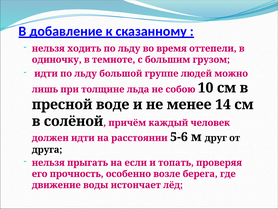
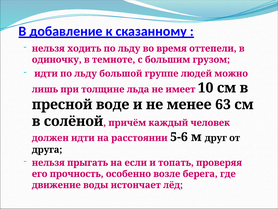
собою: собою -> имеет
14: 14 -> 63
